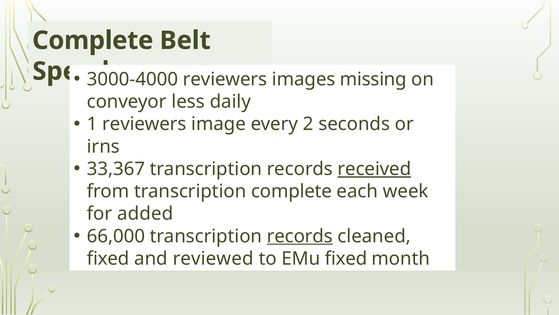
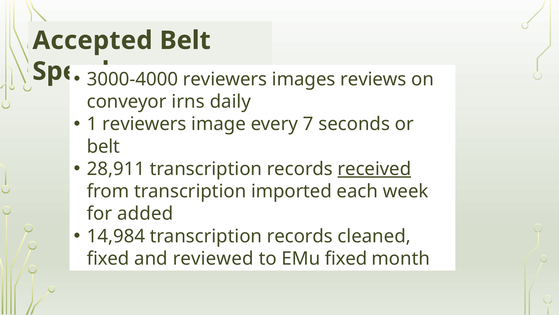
Complete at (93, 40): Complete -> Accepted
missing: missing -> reviews
less: less -> irns
2: 2 -> 7
irns at (103, 146): irns -> belt
33,367: 33,367 -> 28,911
transcription complete: complete -> imported
66,000: 66,000 -> 14,984
records at (300, 236) underline: present -> none
